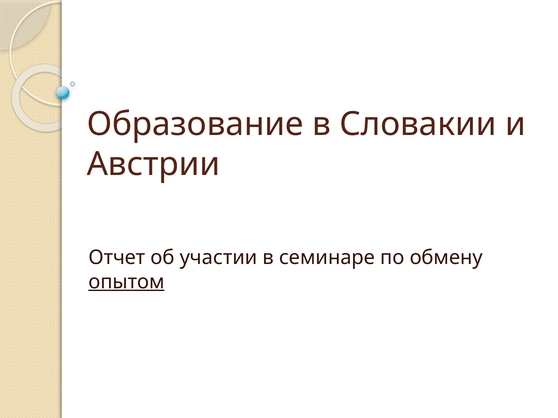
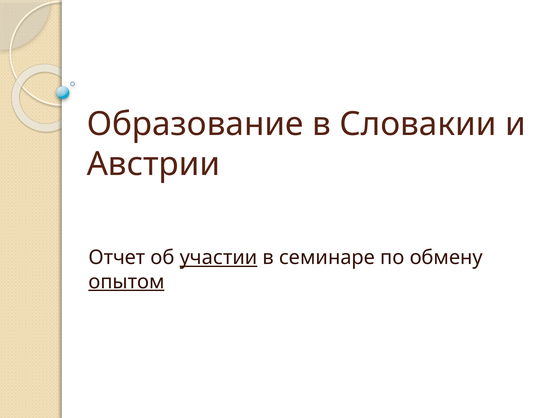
участии underline: none -> present
